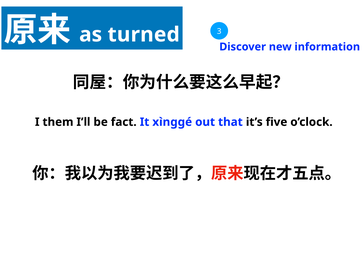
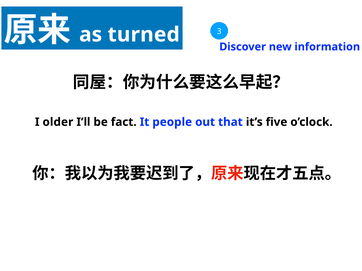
them: them -> older
xìnggé: xìnggé -> people
